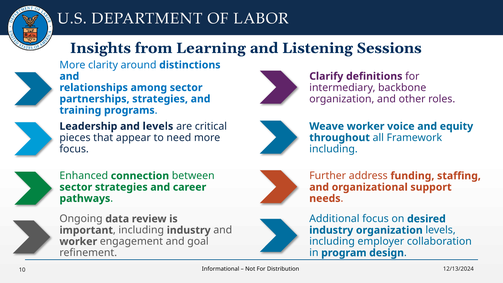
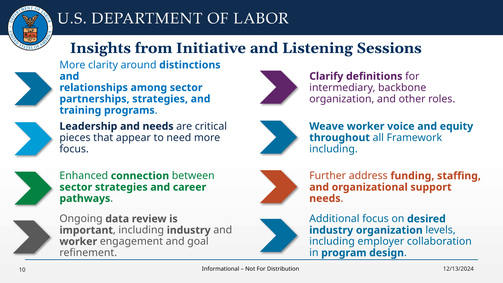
Learning: Learning -> Initiative
and levels: levels -> needs
